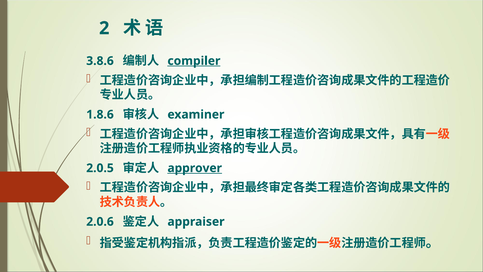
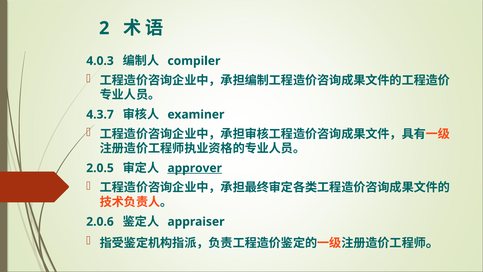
3.8.6: 3.8.6 -> 4.0.3
compiler underline: present -> none
1.8.6: 1.8.6 -> 4.3.7
